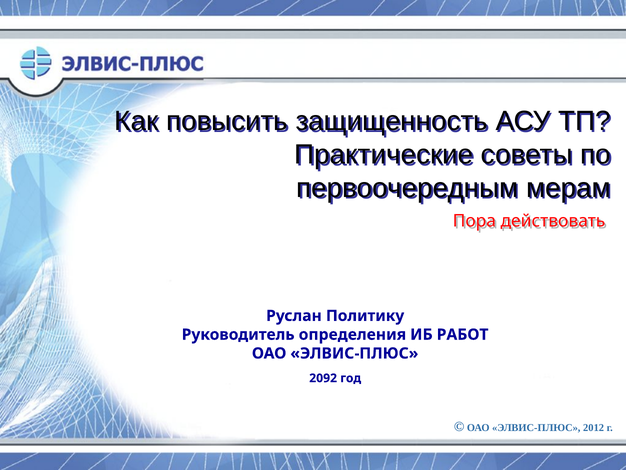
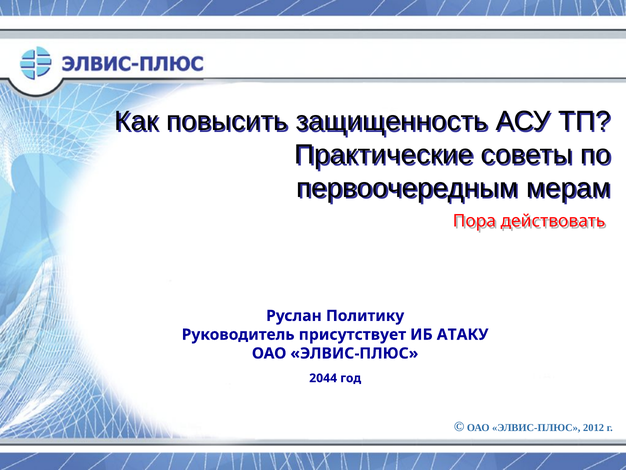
определения: определения -> присутствует
РАБОТ: РАБОТ -> АТАКУ
2092: 2092 -> 2044
